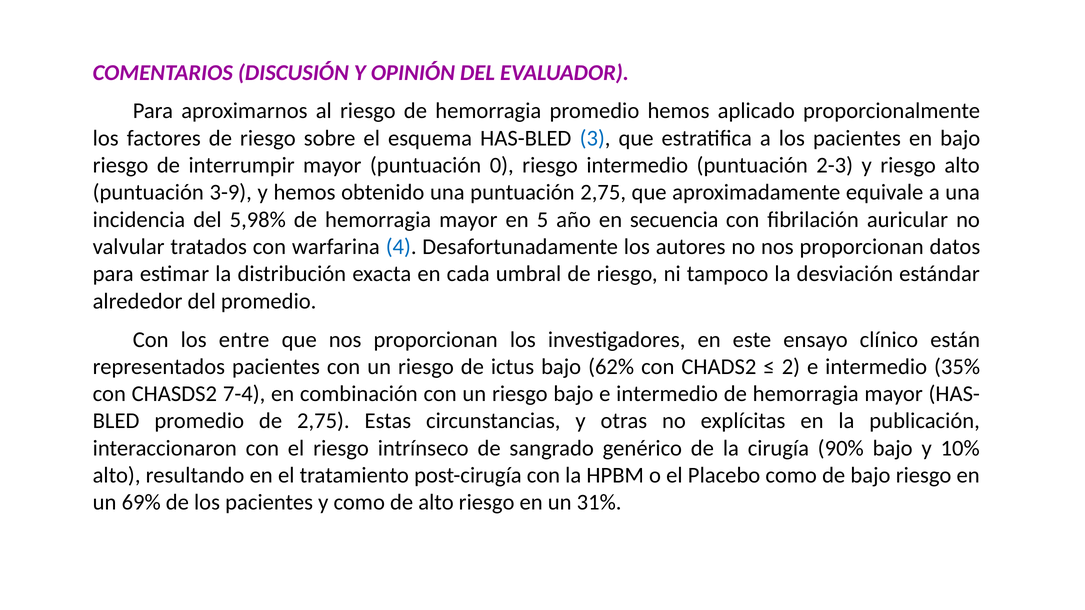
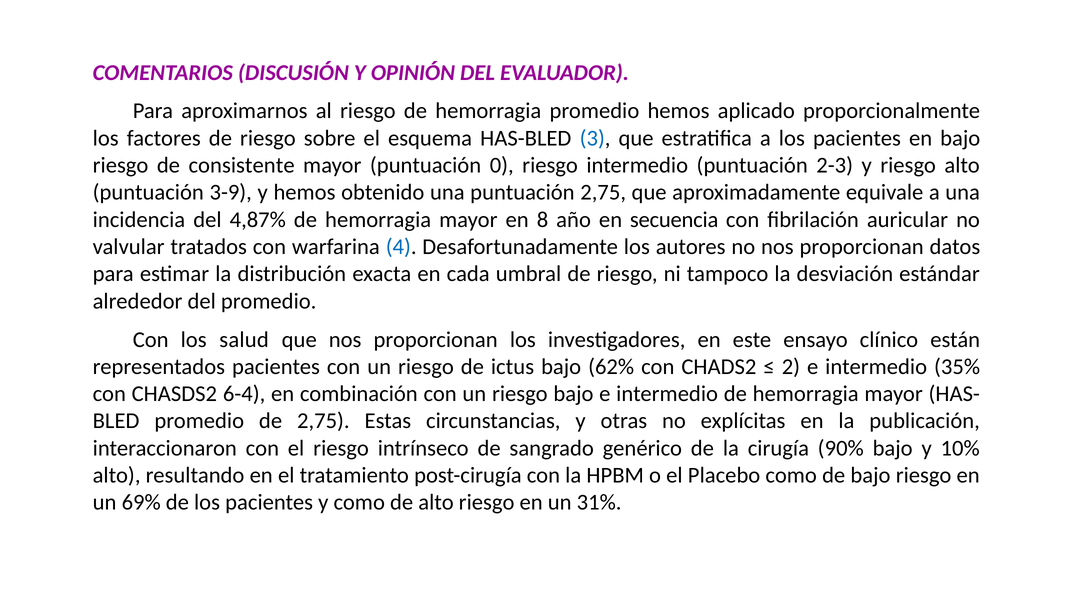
interrumpir: interrumpir -> consistente
5,98%: 5,98% -> 4,87%
5: 5 -> 8
entre: entre -> salud
7-4: 7-4 -> 6-4
